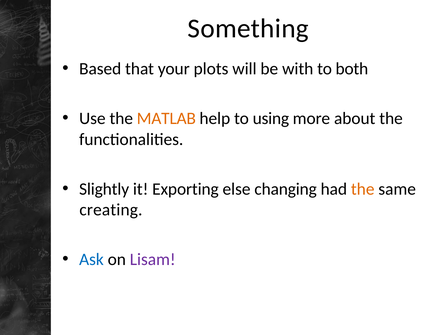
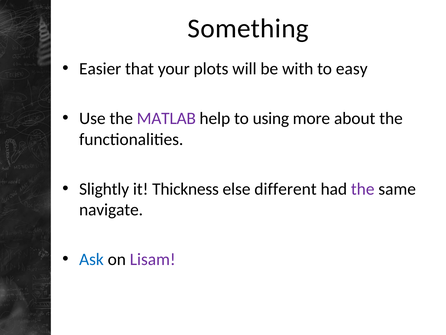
Based: Based -> Easier
both: both -> easy
MATLAB colour: orange -> purple
Exporting: Exporting -> Thickness
changing: changing -> different
the at (363, 189) colour: orange -> purple
creating: creating -> navigate
